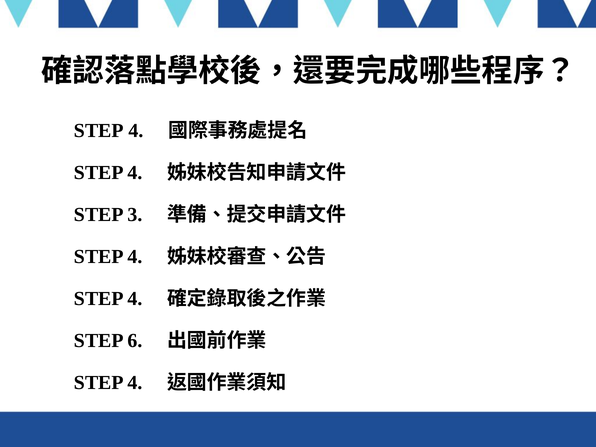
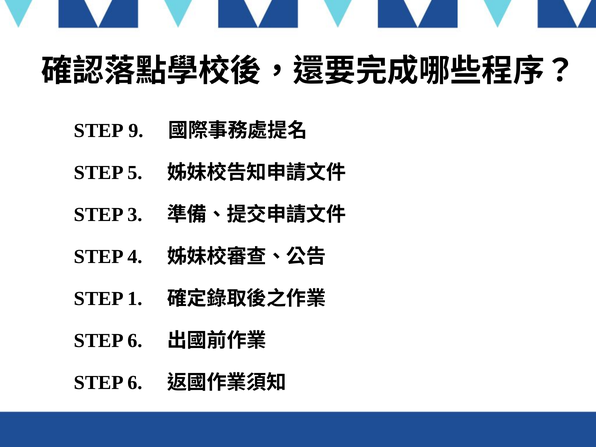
4 at (136, 131): 4 -> 9
4 at (135, 173): 4 -> 5
4 at (135, 299): 4 -> 1
4 at (135, 383): 4 -> 6
